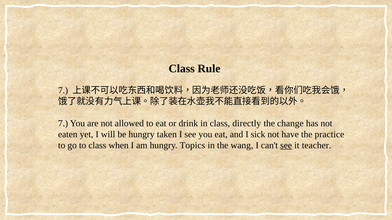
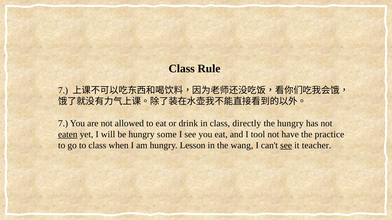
the change: change -> hungry
eaten underline: none -> present
taken: taken -> some
sick: sick -> tool
Topics: Topics -> Lesson
